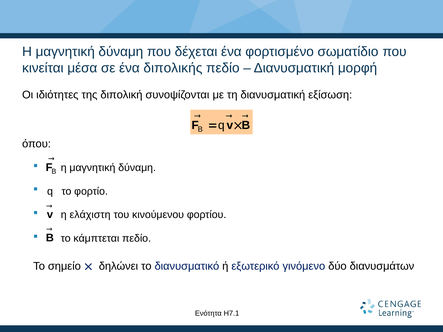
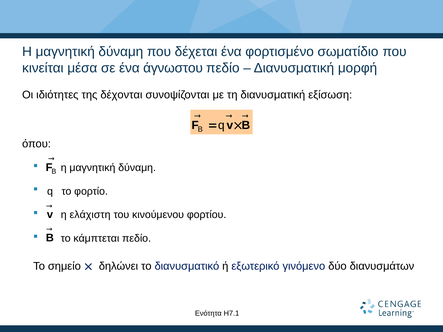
διπολικής: διπολικής -> άγνωστου
διπολική: διπολική -> δέχονται
